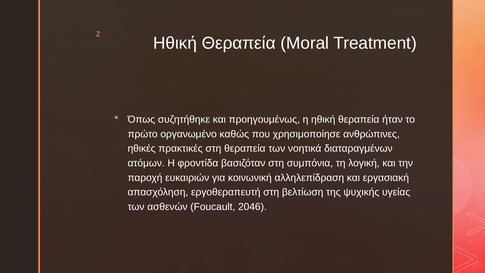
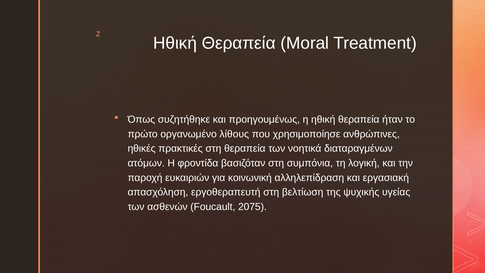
καθώς: καθώς -> λίθους
2046: 2046 -> 2075
